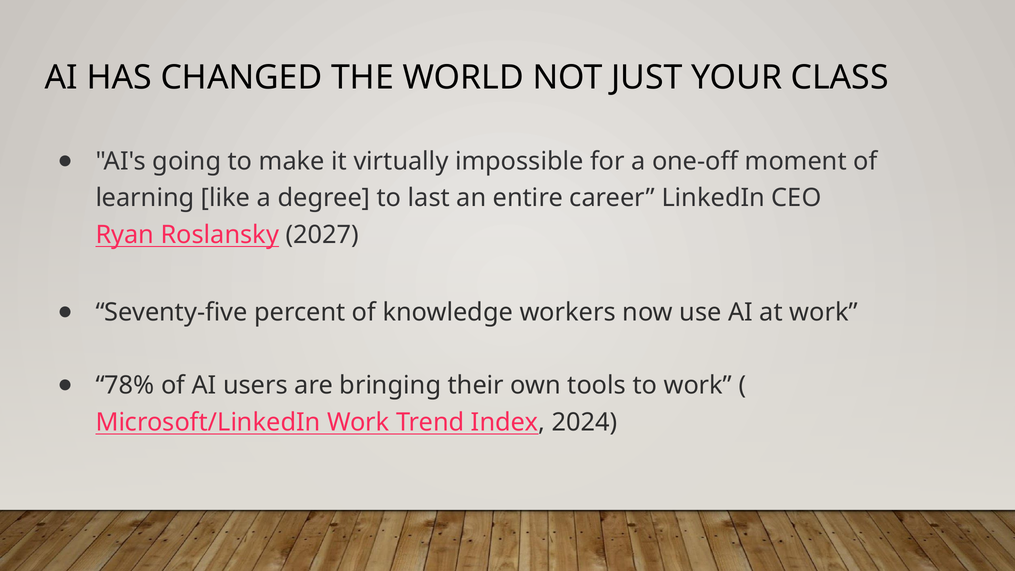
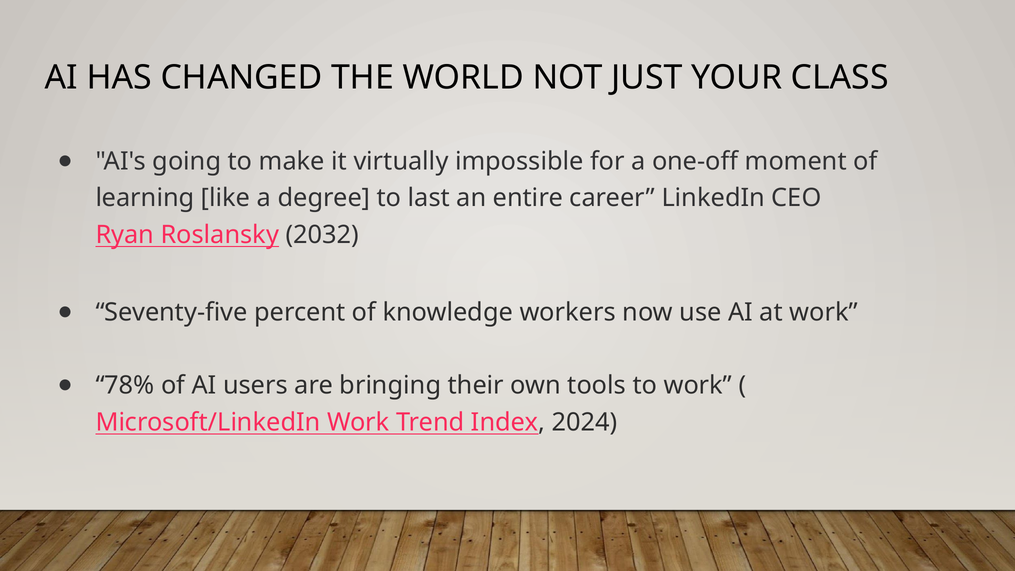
2027: 2027 -> 2032
